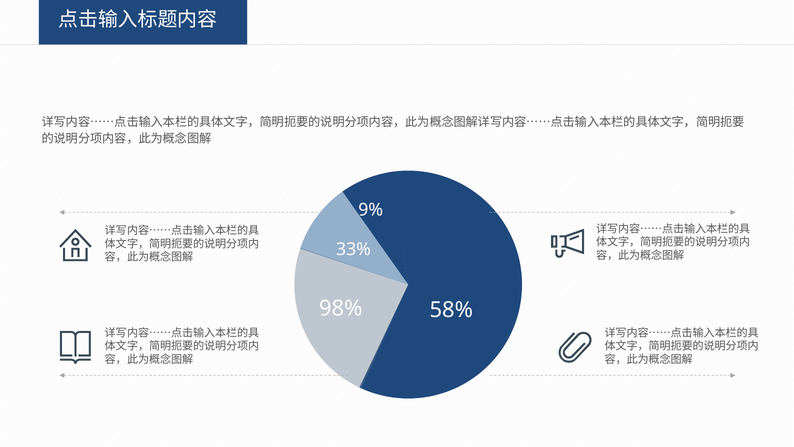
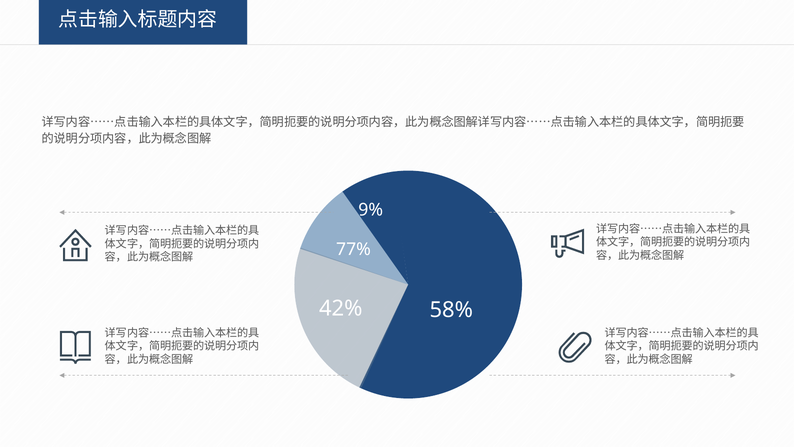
33%: 33% -> 77%
98%: 98% -> 42%
